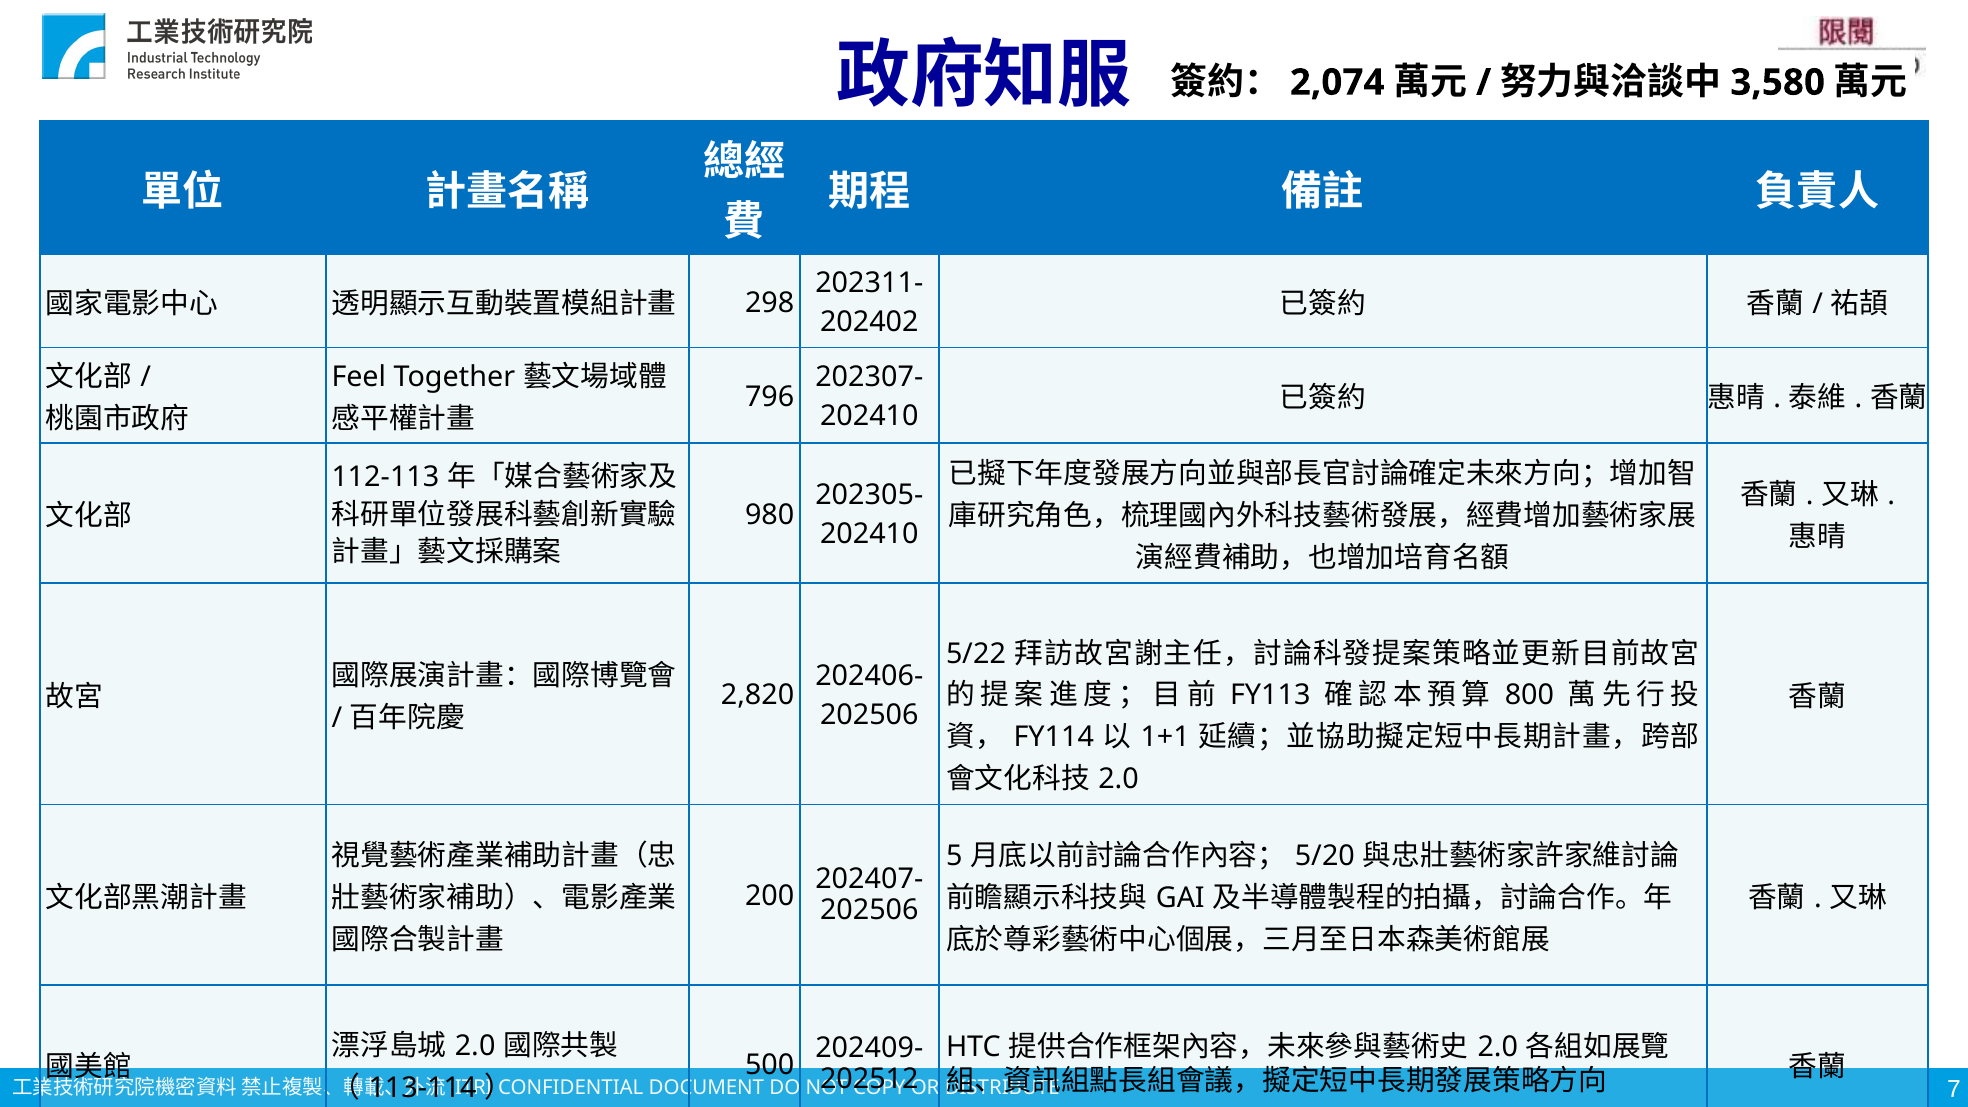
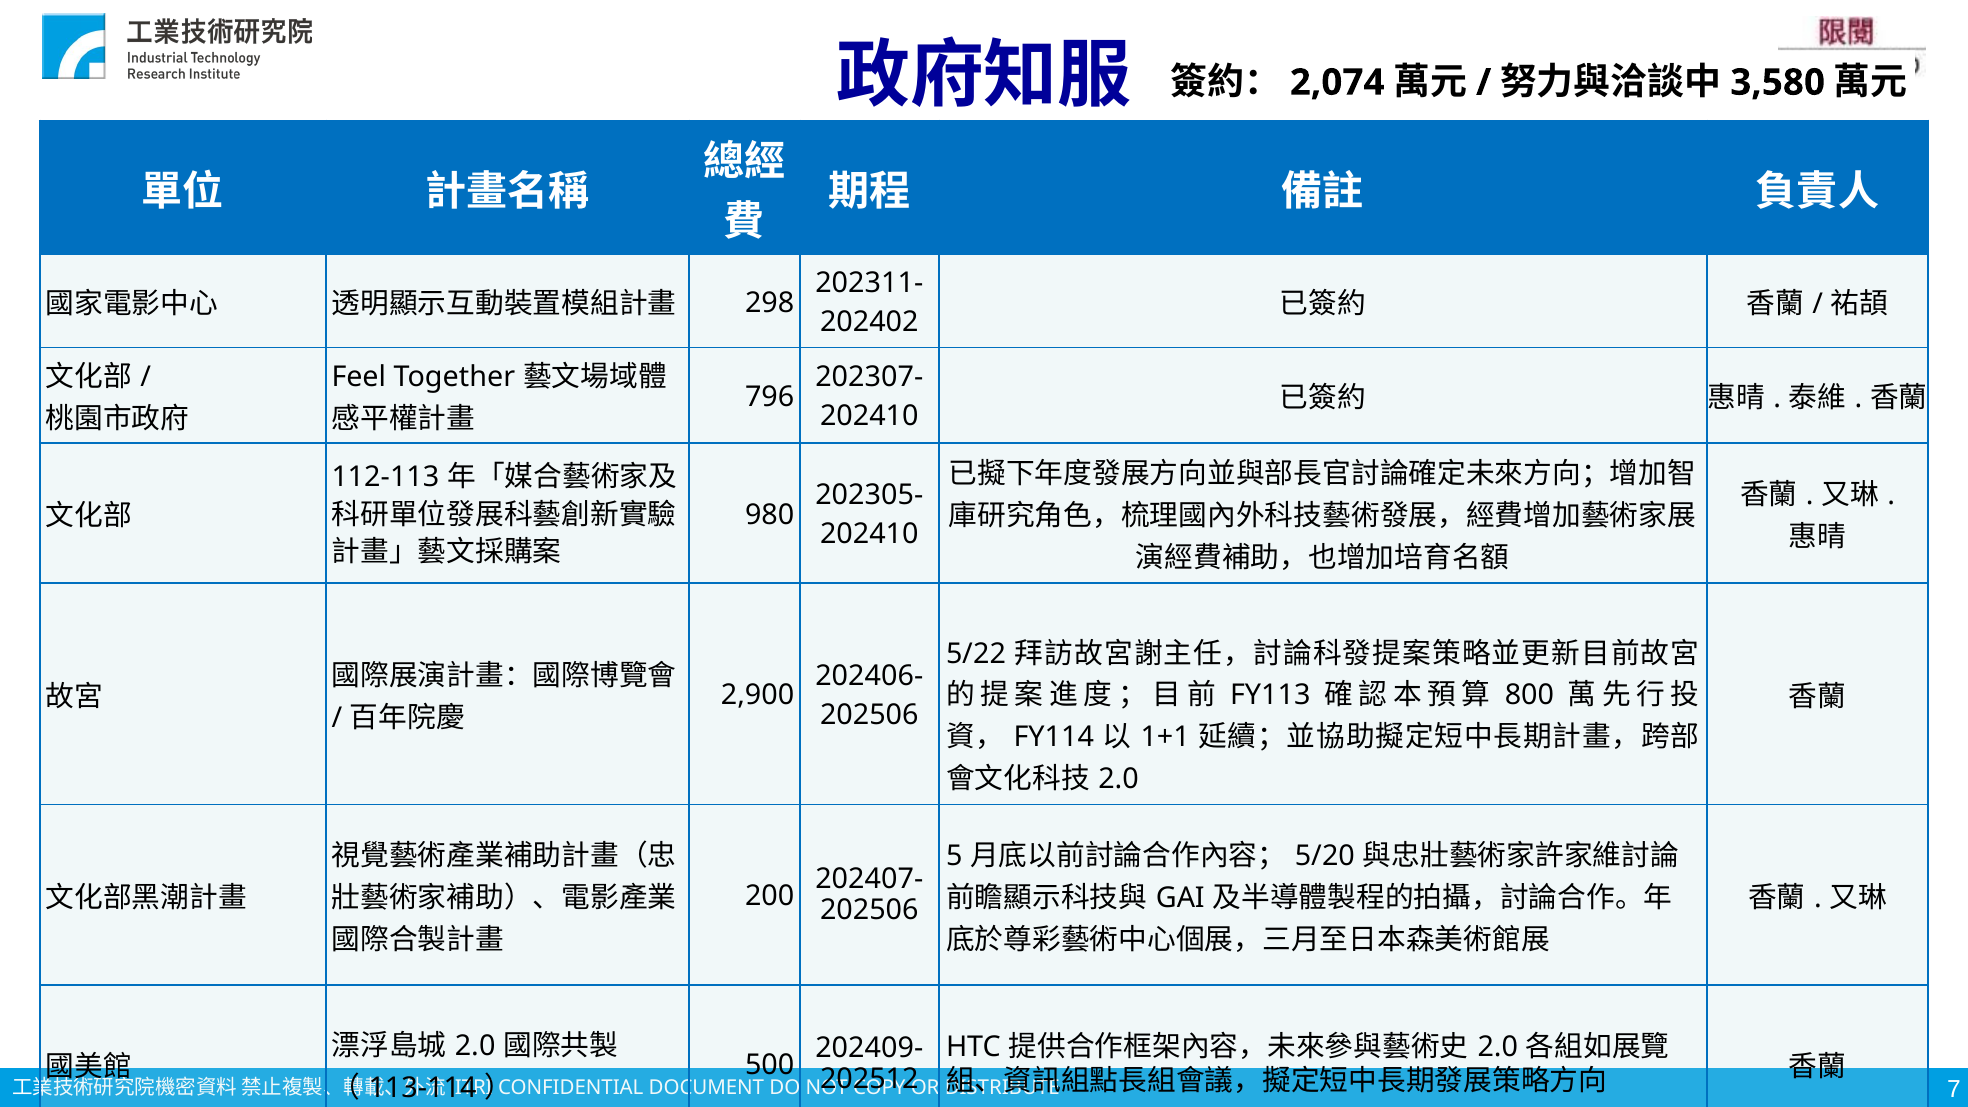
2,820: 2,820 -> 2,900
